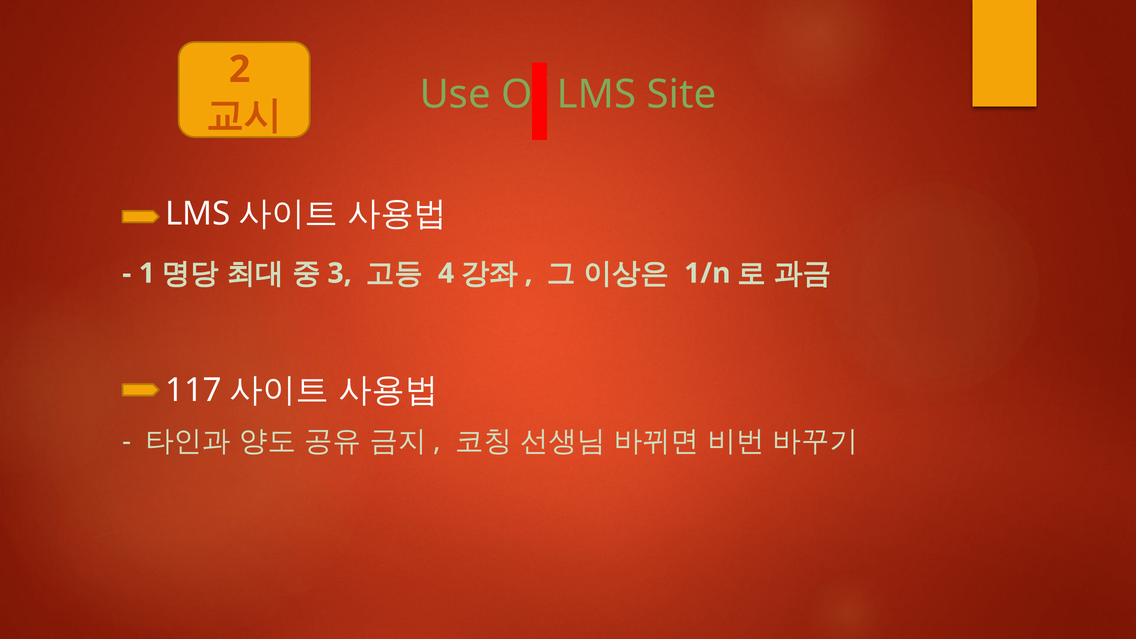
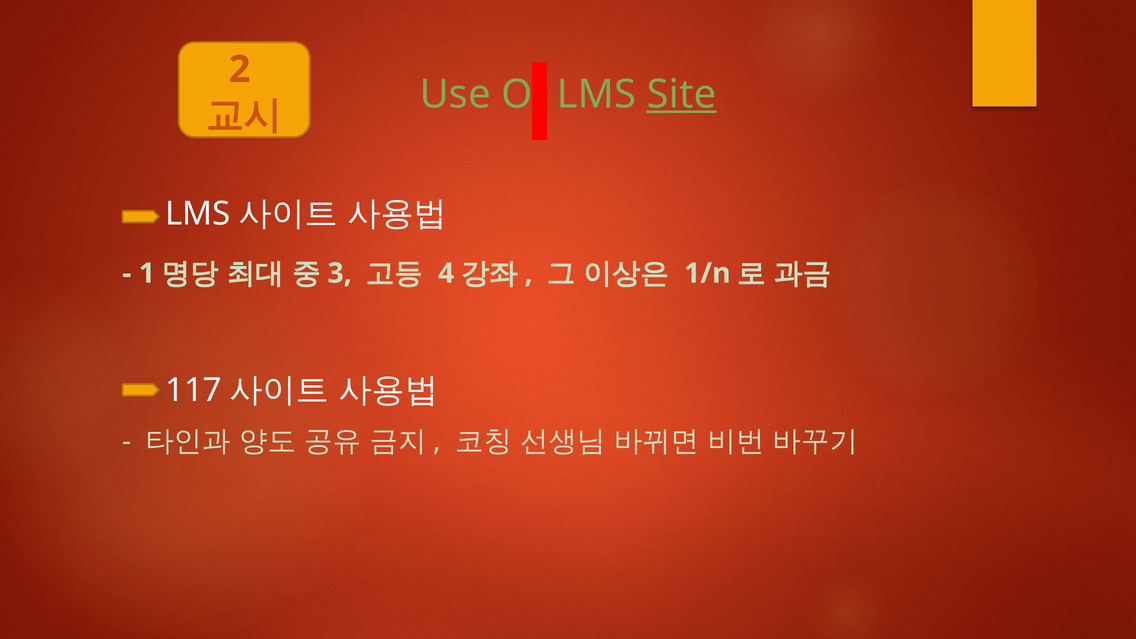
Site underline: none -> present
